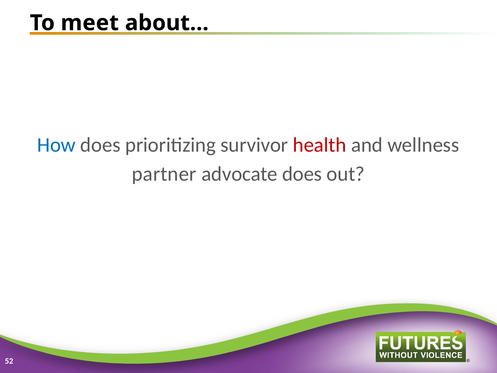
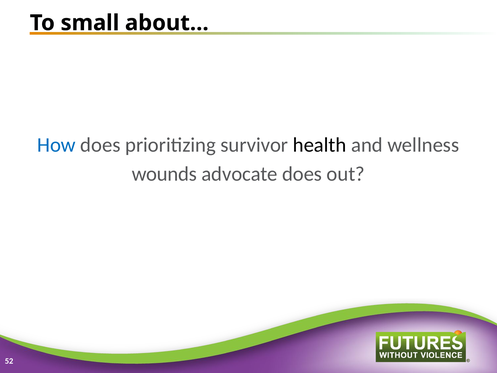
meet: meet -> small
health colour: red -> black
partner: partner -> wounds
